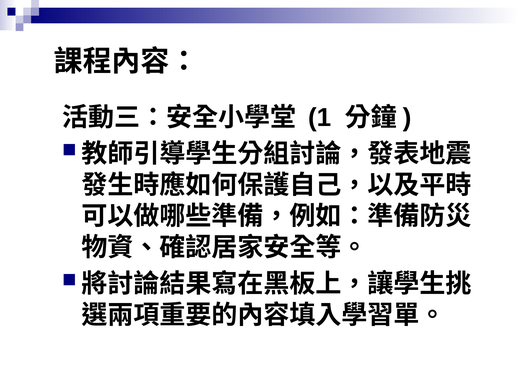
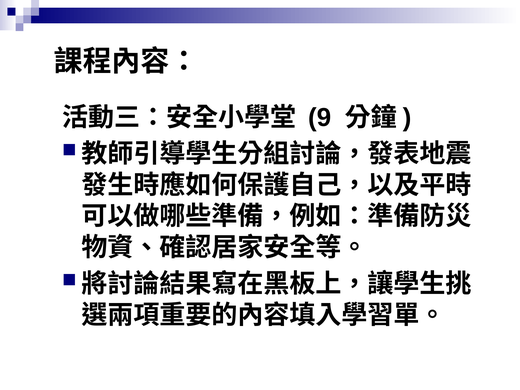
1: 1 -> 9
